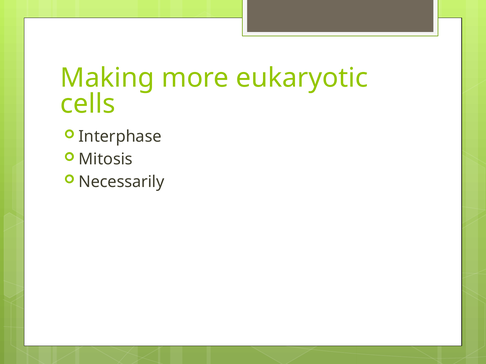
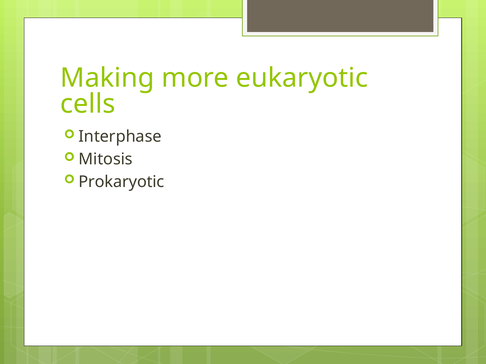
Necessarily: Necessarily -> Prokaryotic
